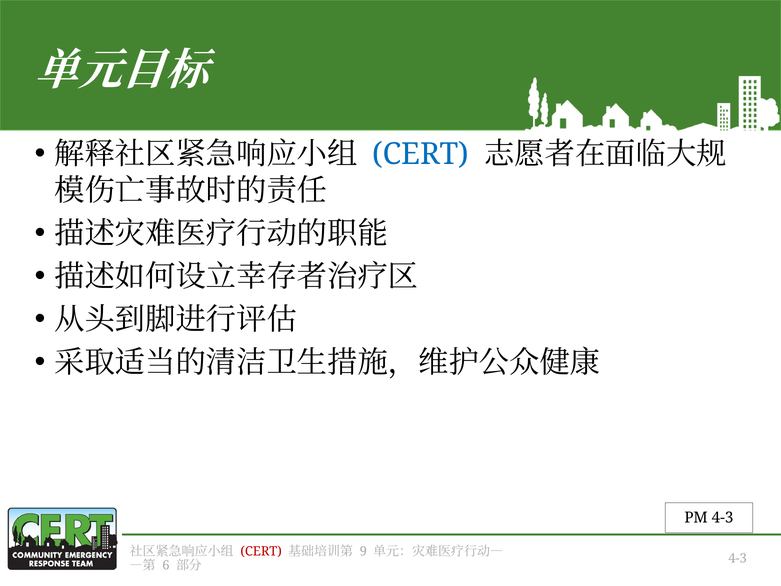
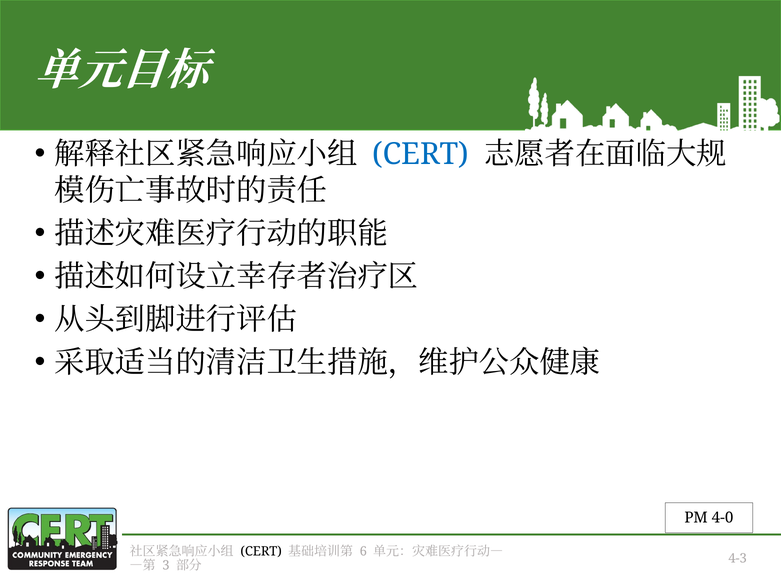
PM 4-3: 4-3 -> 4-0
CERT at (261, 551) colour: red -> black
9: 9 -> 6
6: 6 -> 3
